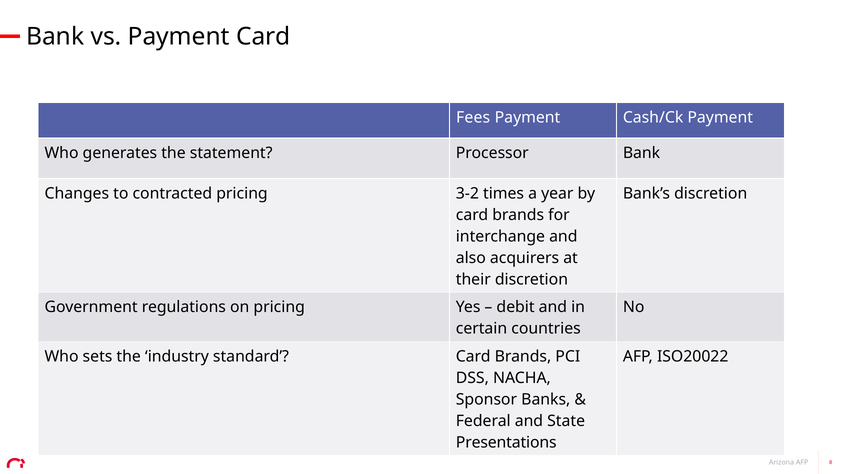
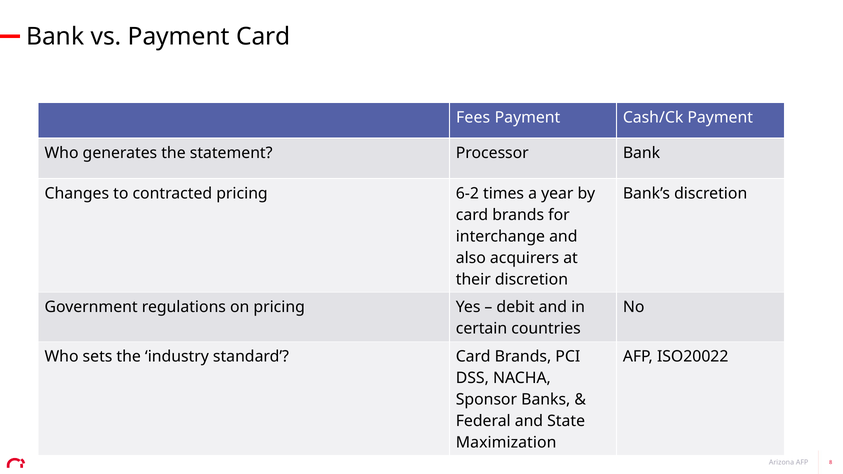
3-2: 3-2 -> 6-2
Presentations: Presentations -> Maximization
